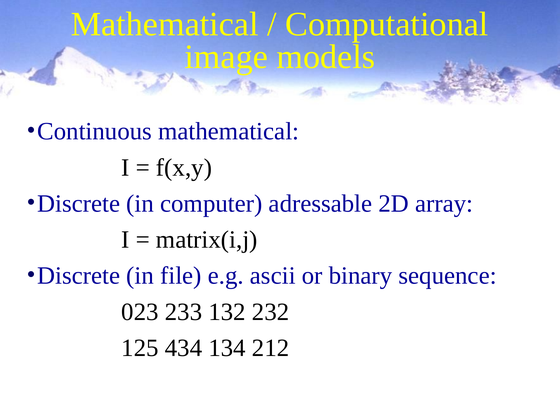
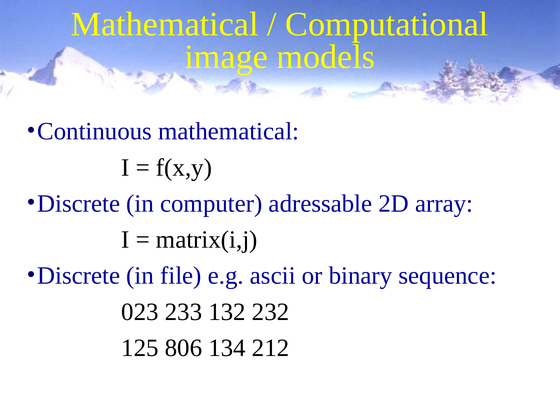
434: 434 -> 806
